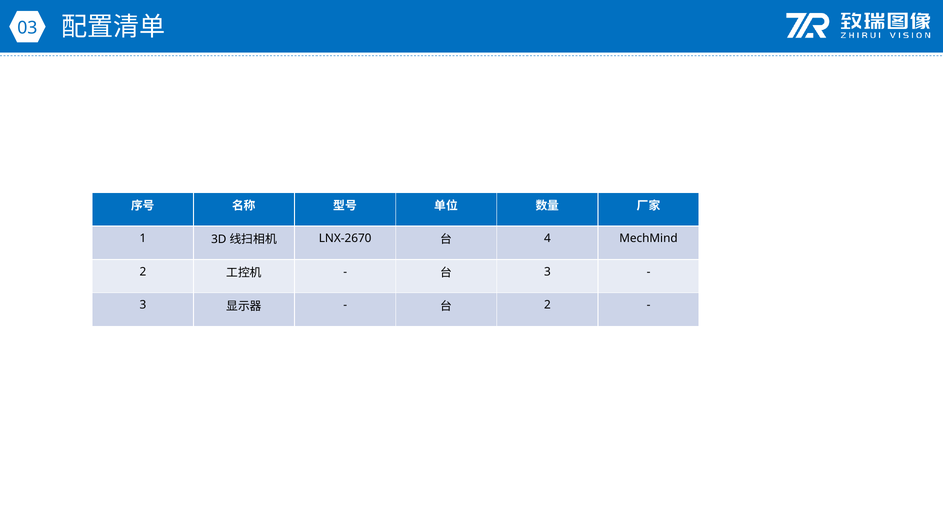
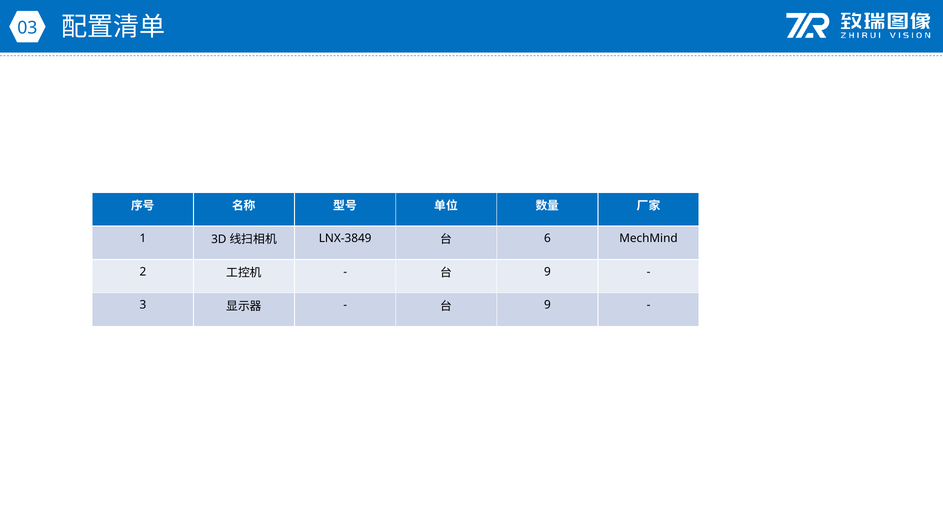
LNX-2670: LNX-2670 -> LNX-3849
4: 4 -> 6
3 at (547, 272): 3 -> 9
2 at (547, 305): 2 -> 9
